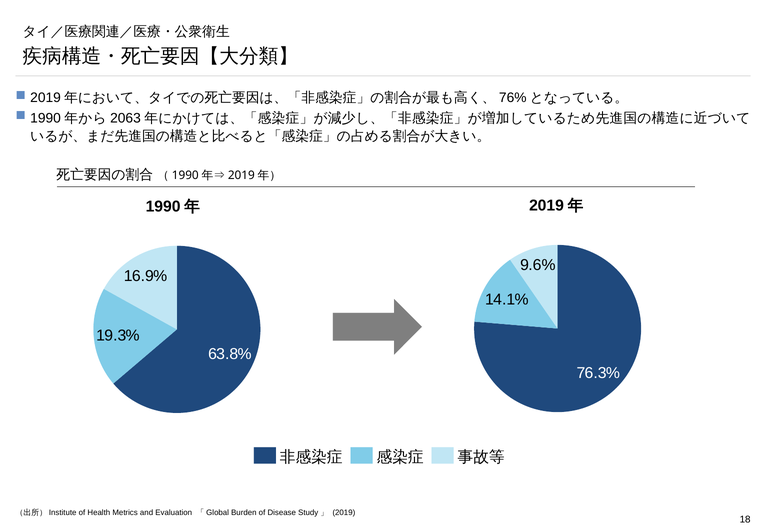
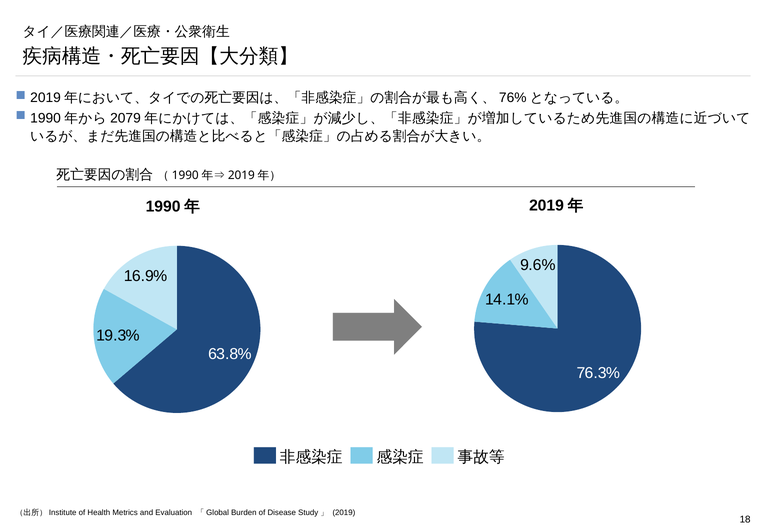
2063: 2063 -> 2079
